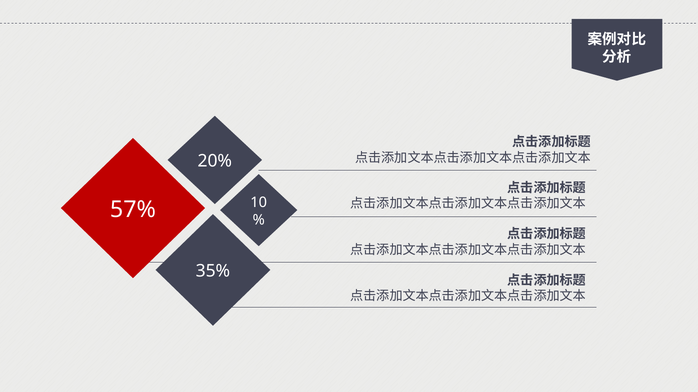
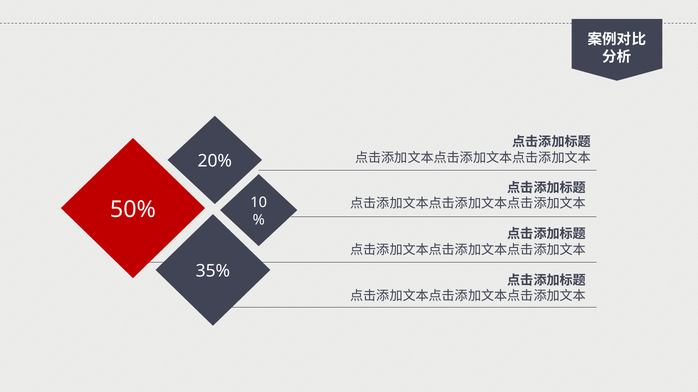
57%: 57% -> 50%
